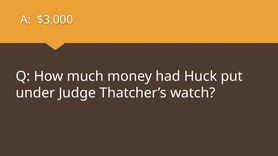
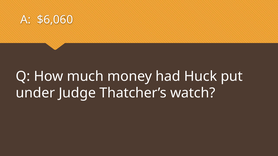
$3,000: $3,000 -> $6,060
